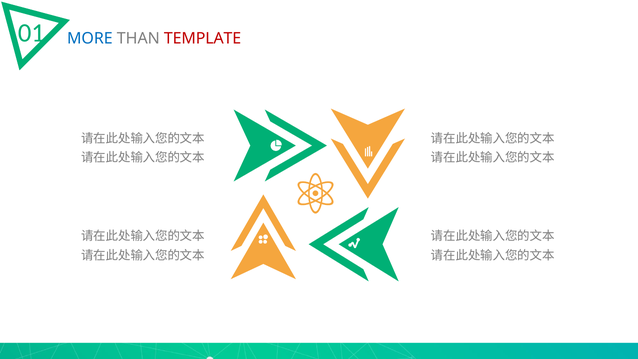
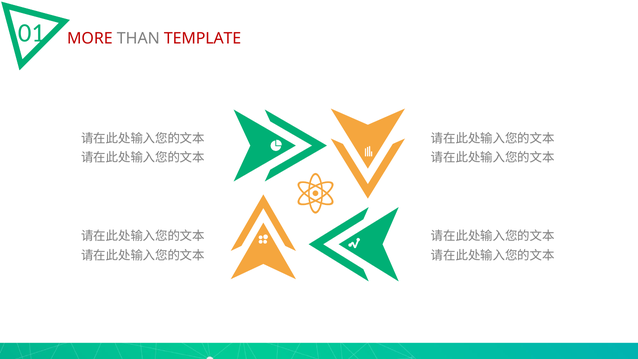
MORE colour: blue -> red
